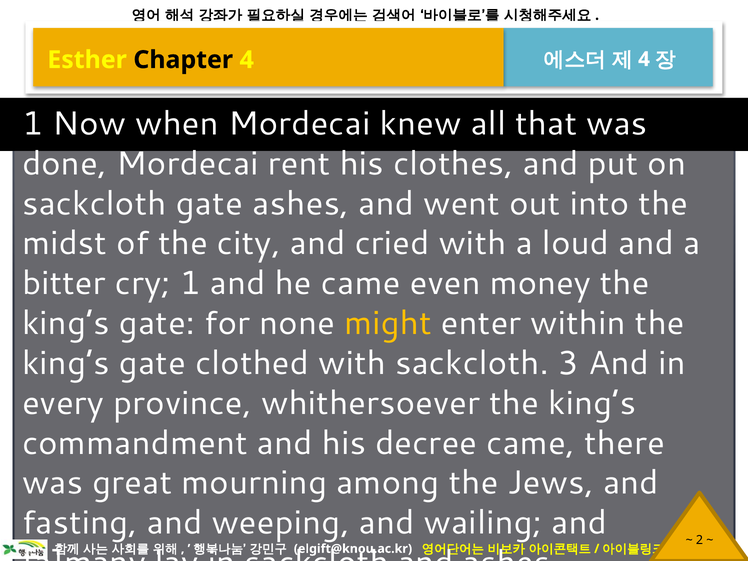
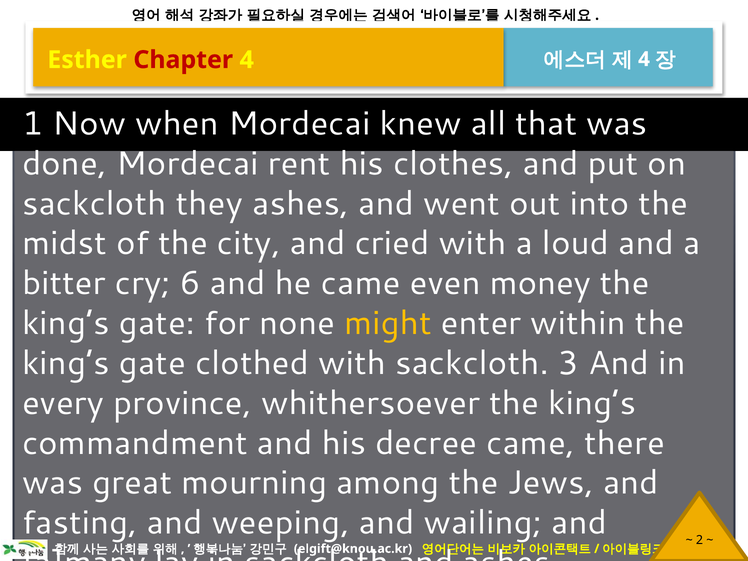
Chapter colour: black -> red
sackcloth gate: gate -> they
cry 1: 1 -> 6
